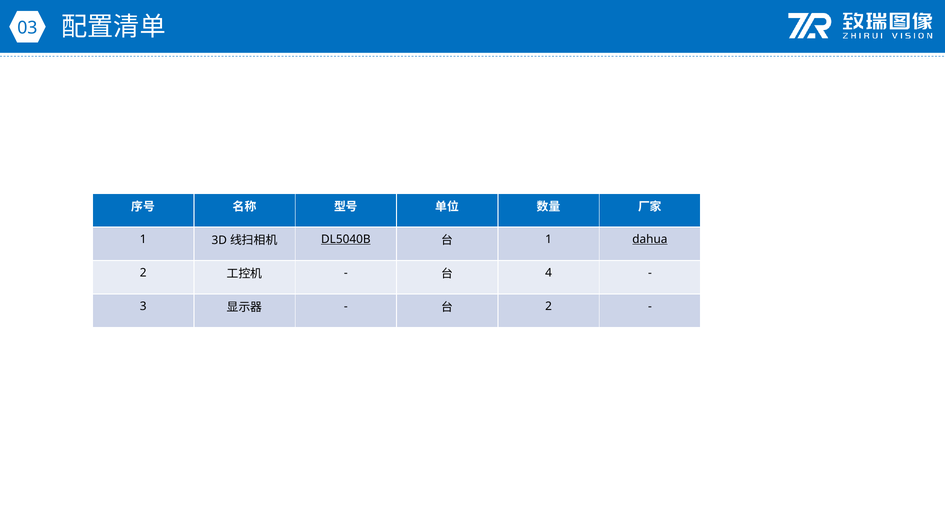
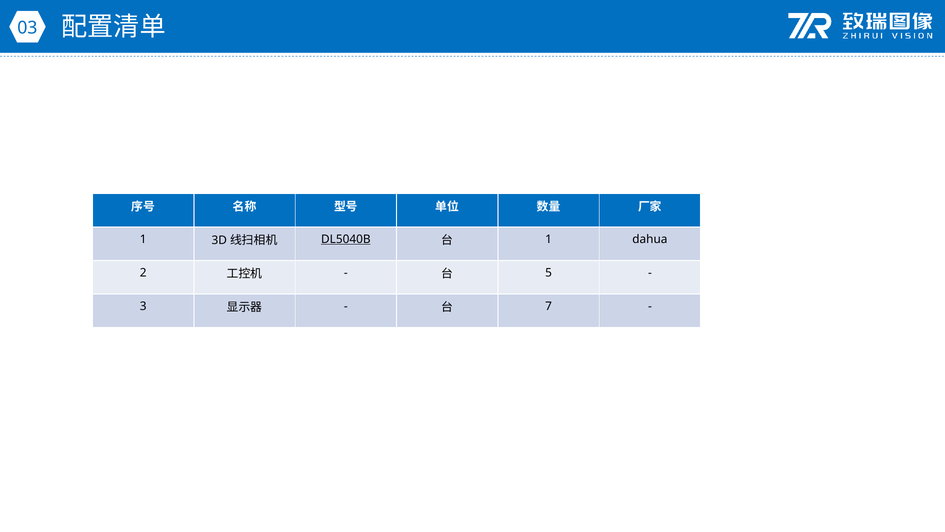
dahua underline: present -> none
4: 4 -> 5
2 at (549, 306): 2 -> 7
